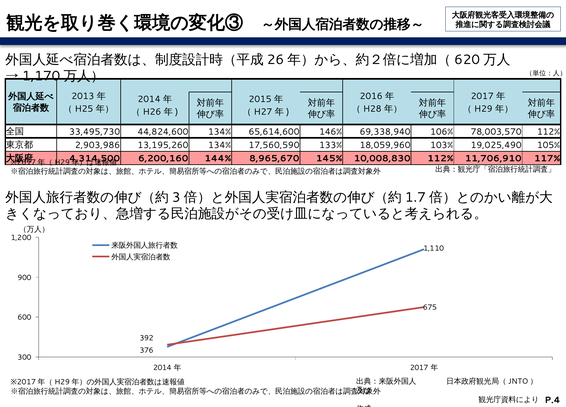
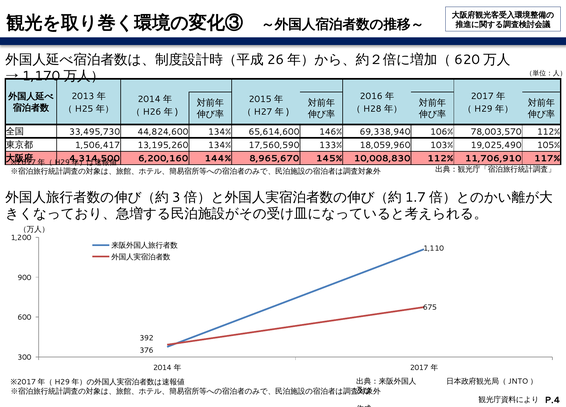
2,903,986: 2,903,986 -> 1,506,417
